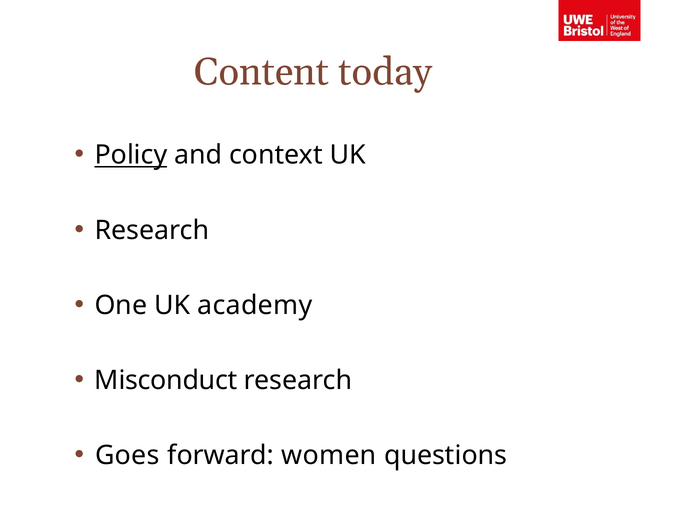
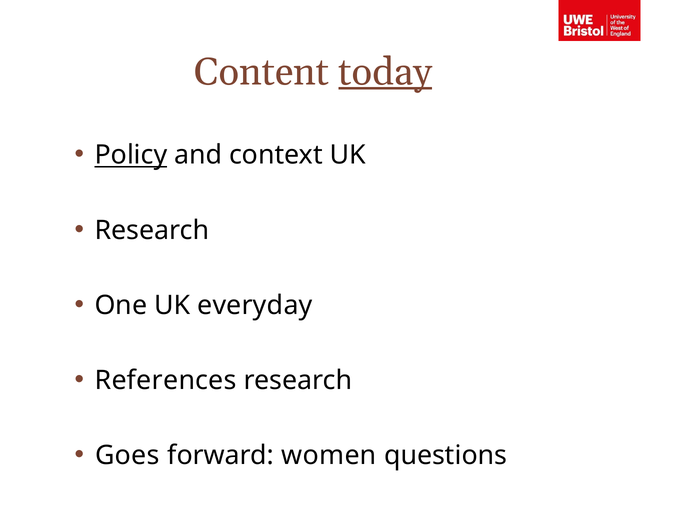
today underline: none -> present
academy: academy -> everyday
Misconduct: Misconduct -> References
